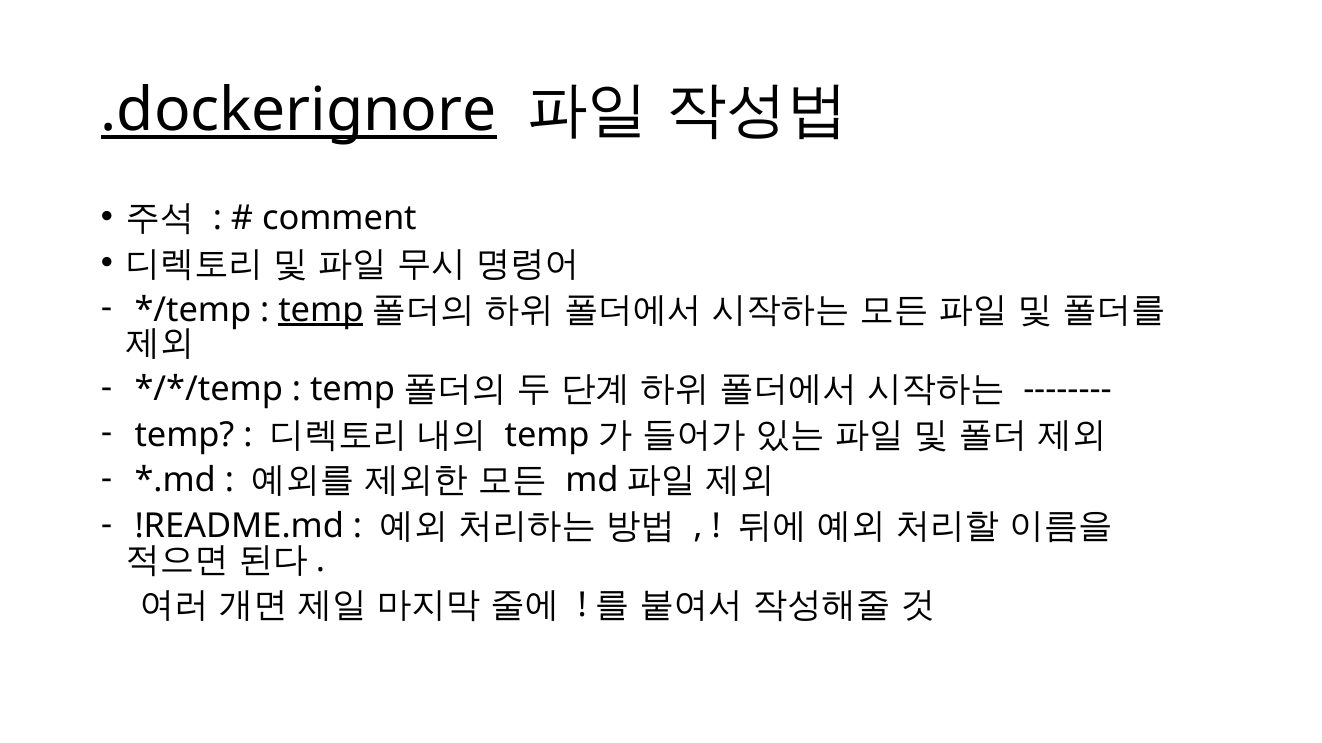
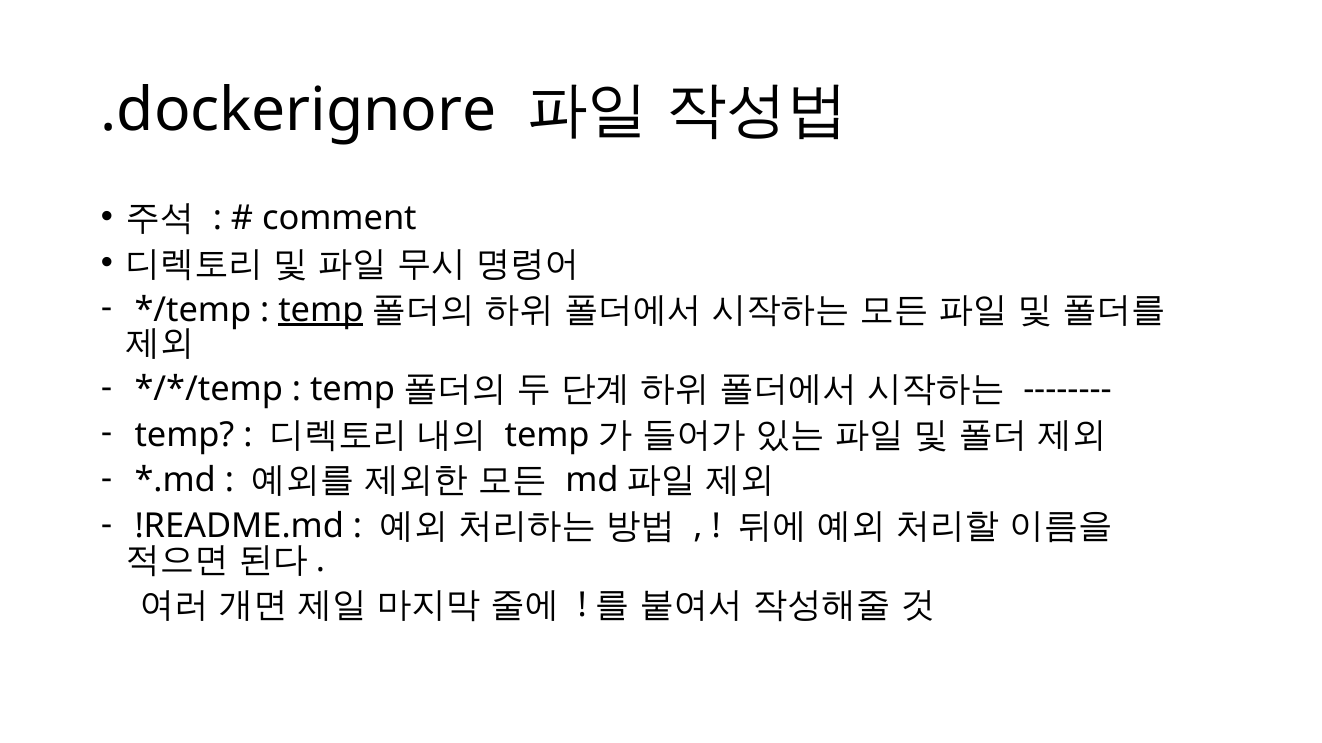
.dockerignore underline: present -> none
